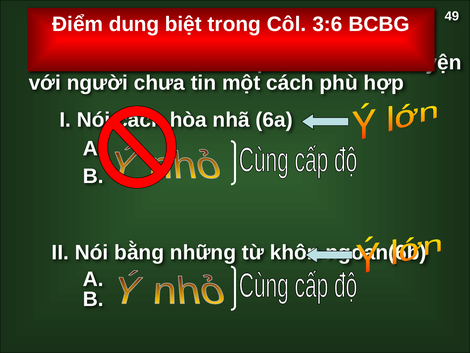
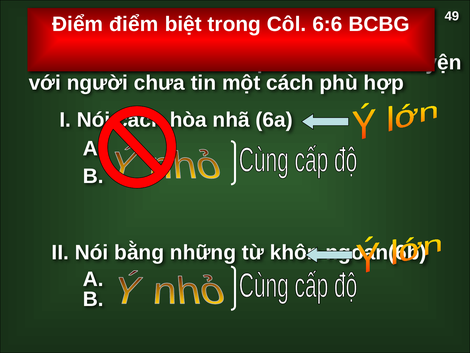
Điểm dung: dung -> điểm
3:6: 3:6 -> 6:6
